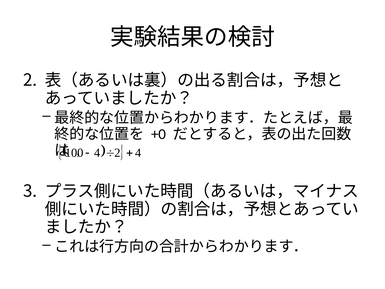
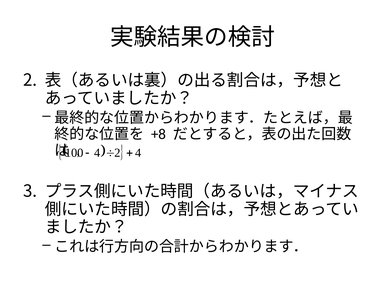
+0: +0 -> +8
